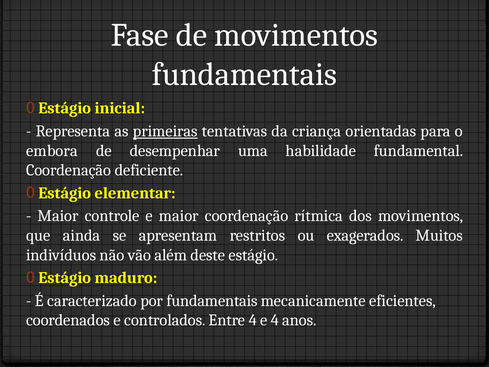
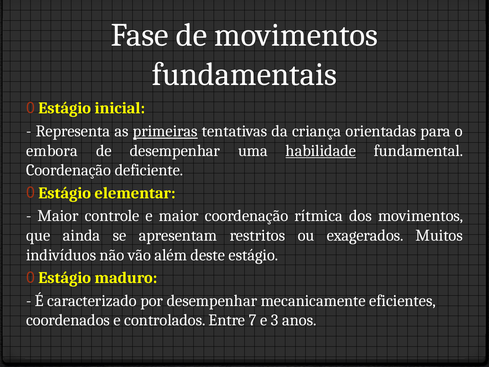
habilidade underline: none -> present
por fundamentais: fundamentais -> desempenhar
Entre 4: 4 -> 7
e 4: 4 -> 3
